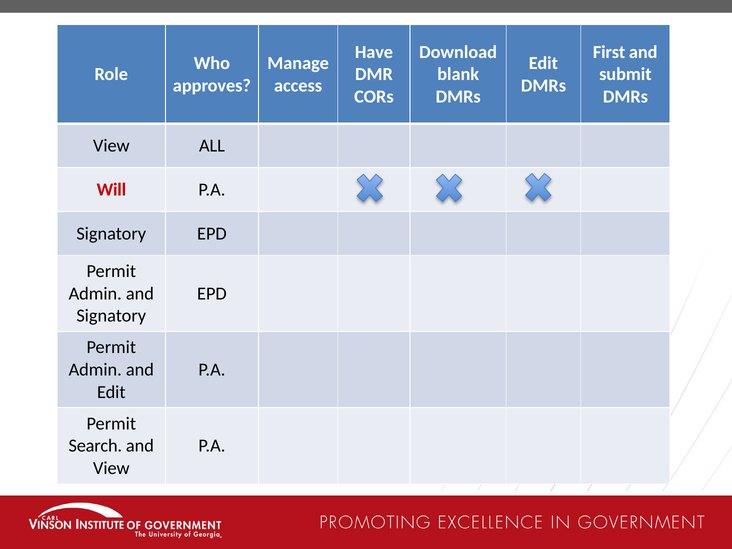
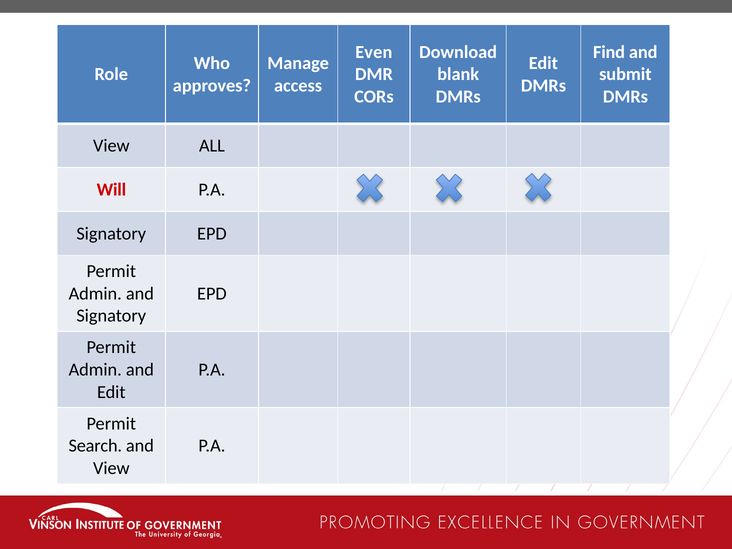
Have: Have -> Even
First: First -> Find
